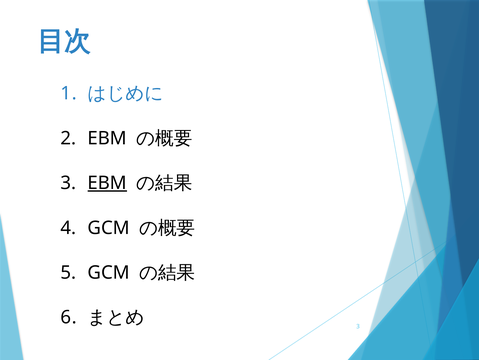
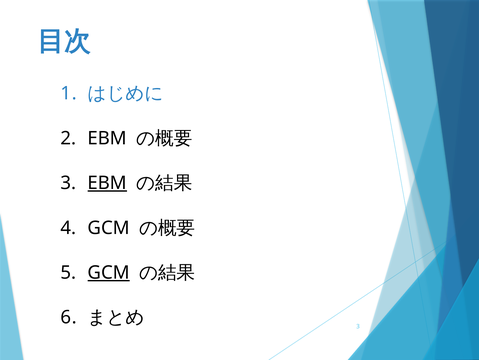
GCM at (109, 272) underline: none -> present
